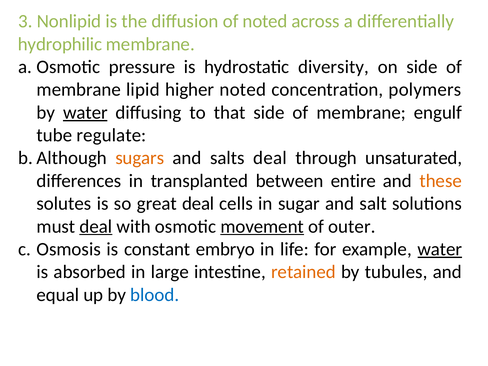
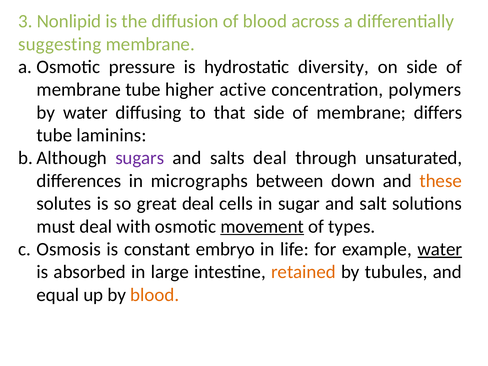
of noted: noted -> blood
hydrophilic: hydrophilic -> suggesting
membrane lipid: lipid -> tube
higher noted: noted -> active
water at (85, 112) underline: present -> none
engulf: engulf -> differs
regulate: regulate -> laminins
sugars colour: orange -> purple
transplanted: transplanted -> micrographs
entire: entire -> down
deal at (96, 226) underline: present -> none
outer: outer -> types
blood at (155, 295) colour: blue -> orange
